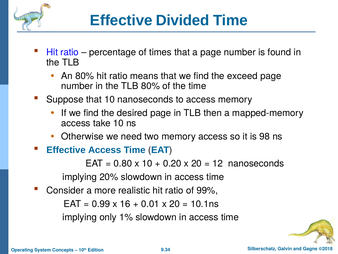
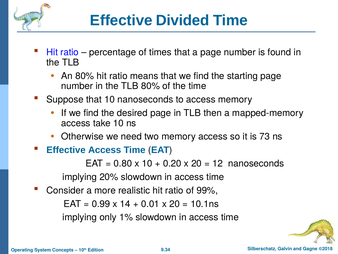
exceed: exceed -> starting
98: 98 -> 73
16: 16 -> 14
